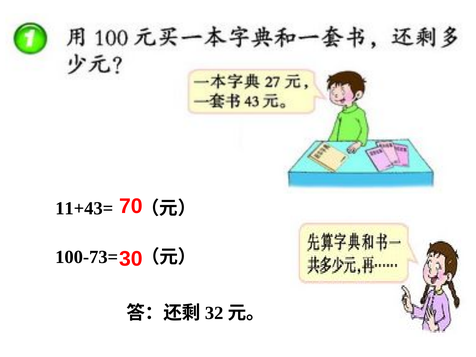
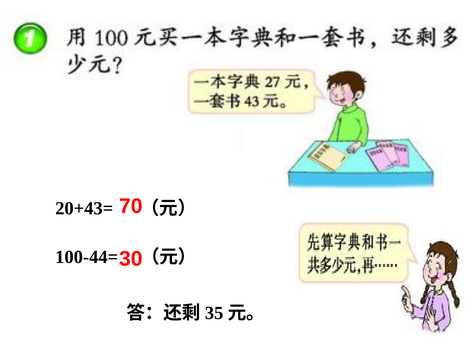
11+43=: 11+43= -> 20+43=
100-73=: 100-73= -> 100-44=
32: 32 -> 35
